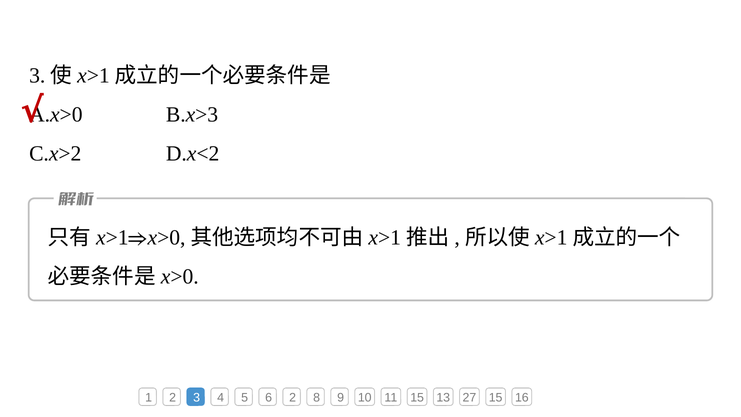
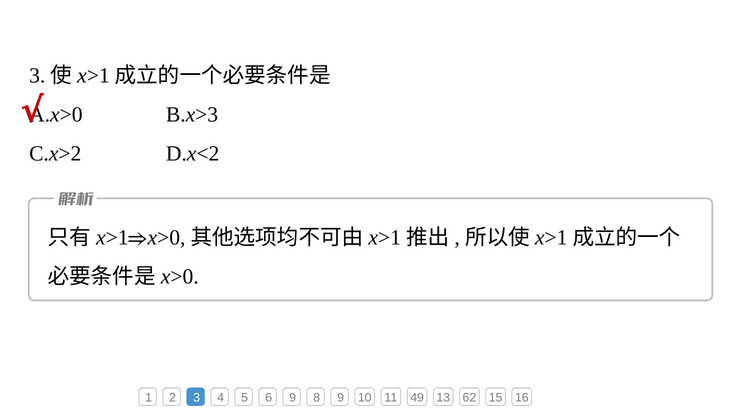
6 2: 2 -> 9
11 15: 15 -> 49
27: 27 -> 62
